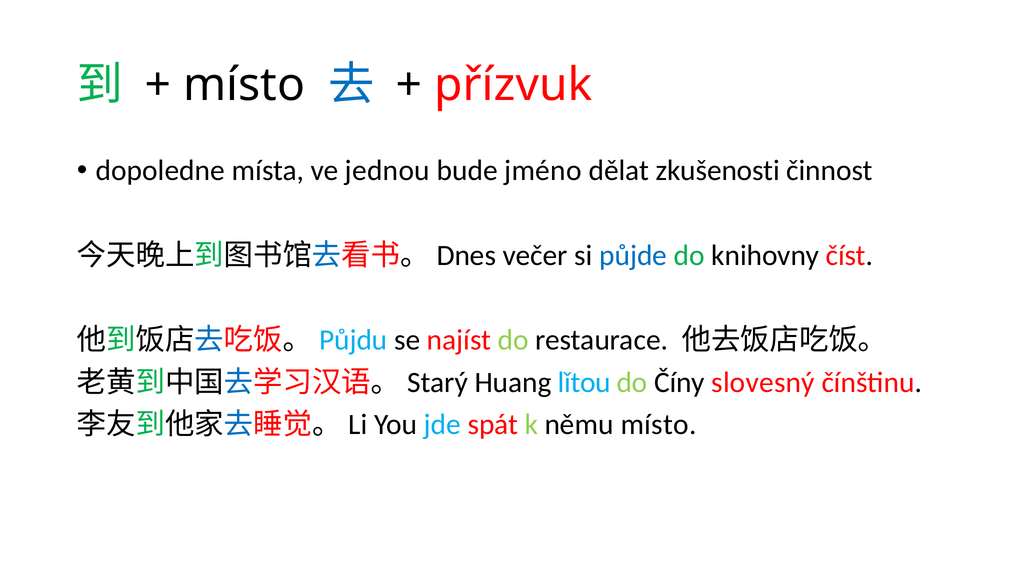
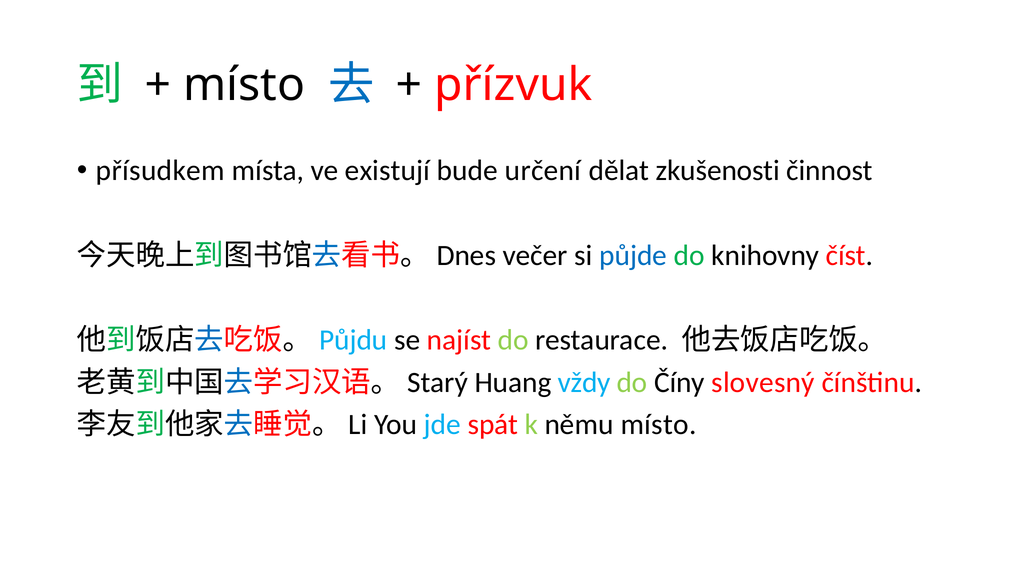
dopoledne: dopoledne -> přísudkem
jednou: jednou -> existují
jméno: jméno -> určení
lǐtou: lǐtou -> vždy
